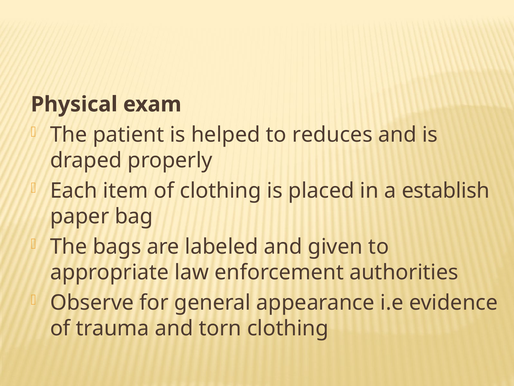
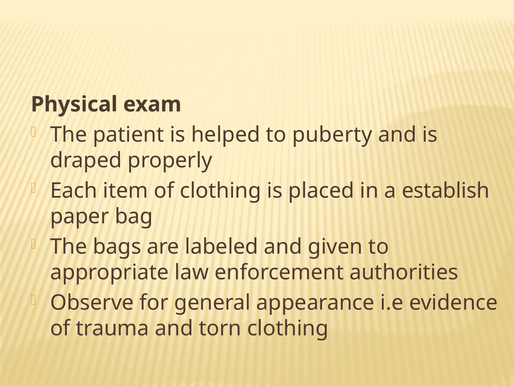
reduces: reduces -> puberty
